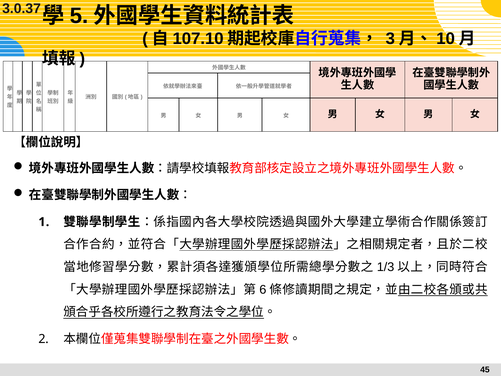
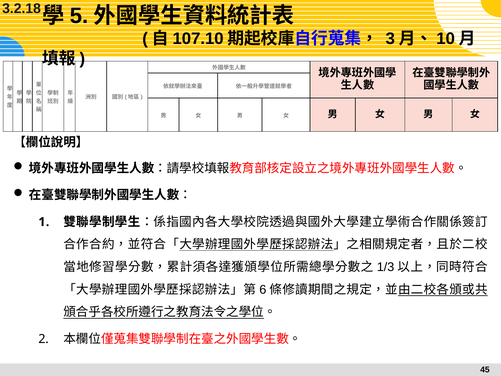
3.0.37: 3.0.37 -> 3.2.18
